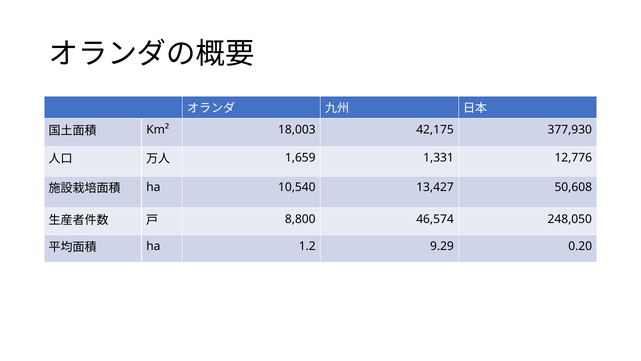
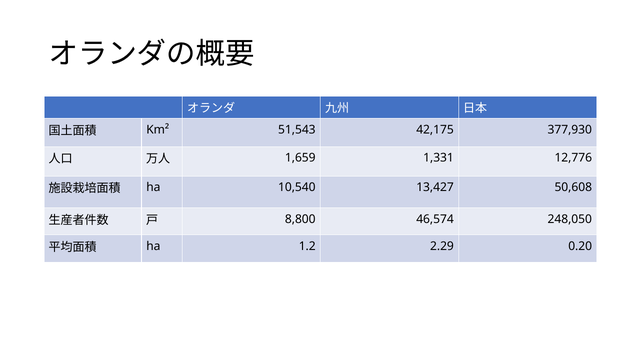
18,003: 18,003 -> 51,543
9.29: 9.29 -> 2.29
